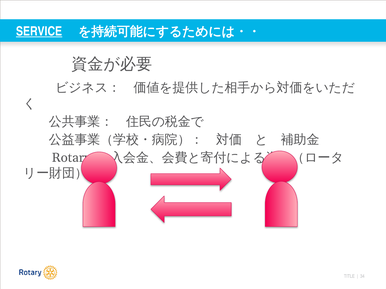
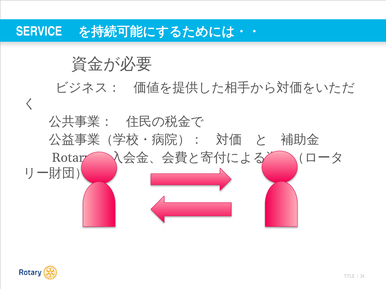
SERVICE underline: present -> none
